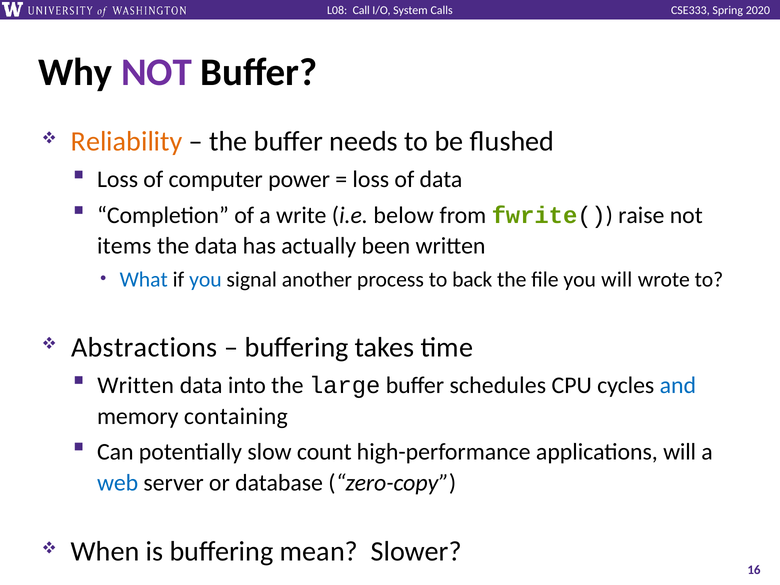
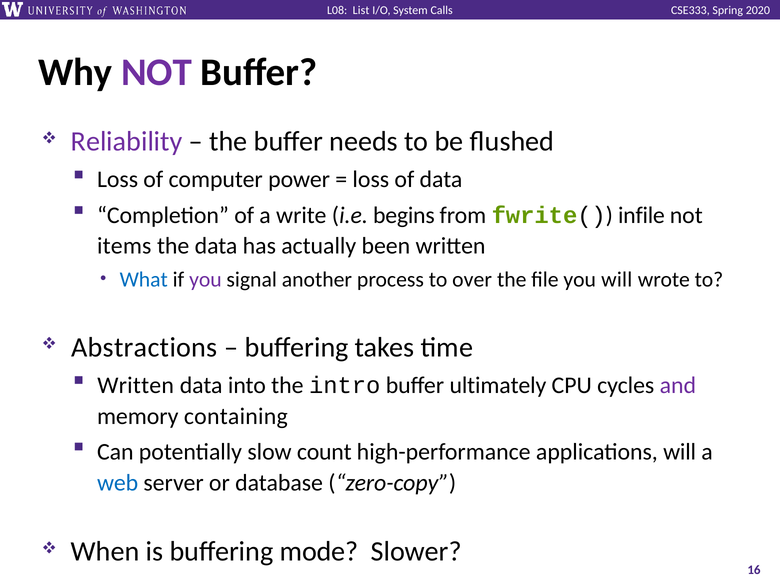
Call: Call -> List
Reliability colour: orange -> purple
below: below -> begins
raise: raise -> infile
you at (205, 280) colour: blue -> purple
back: back -> over
large: large -> intro
schedules: schedules -> ultimately
and colour: blue -> purple
mean: mean -> mode
